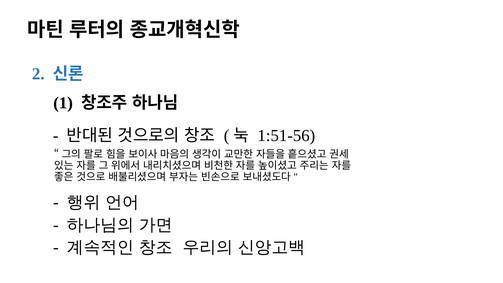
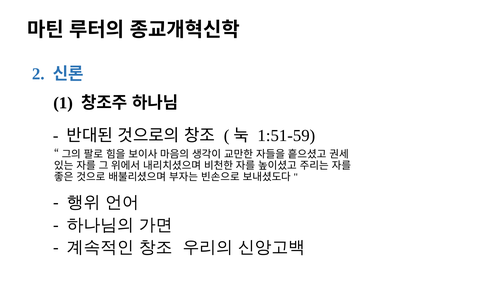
1:51-56: 1:51-56 -> 1:51-59
